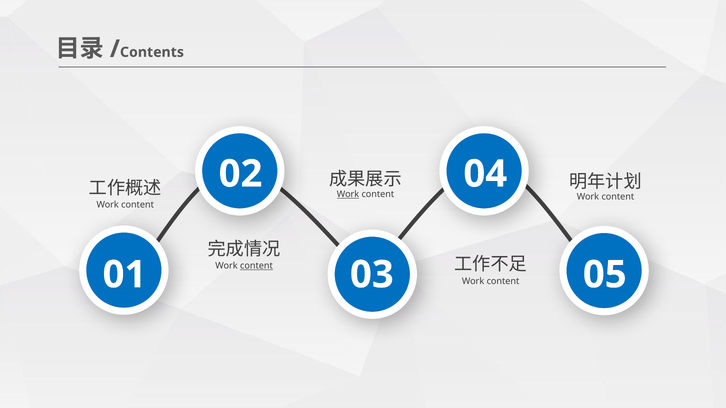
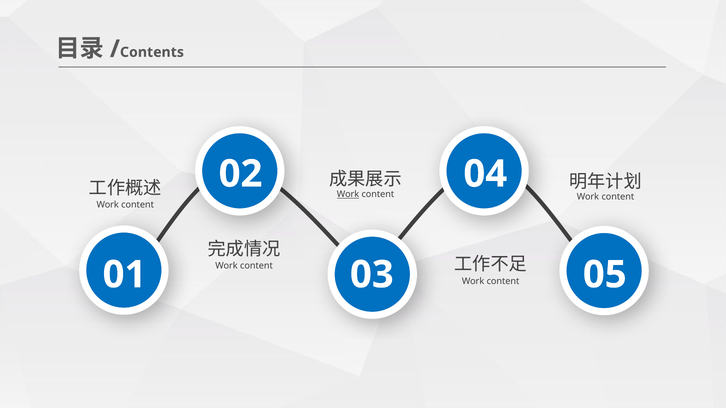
content at (256, 266) underline: present -> none
